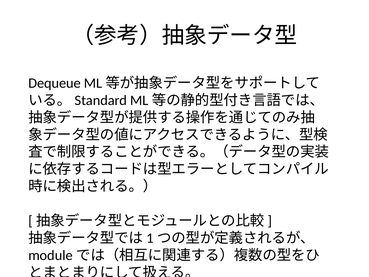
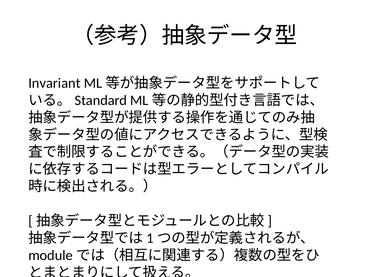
Dequeue: Dequeue -> Invariant
